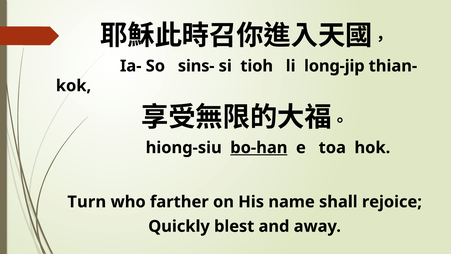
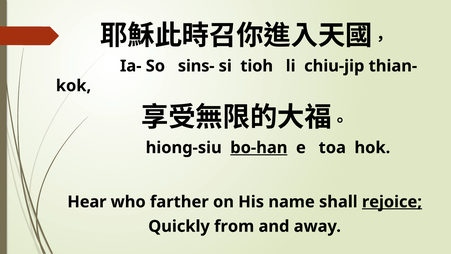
long-jip: long-jip -> chiu-jip
Turn: Turn -> Hear
rejoice underline: none -> present
blest: blest -> from
